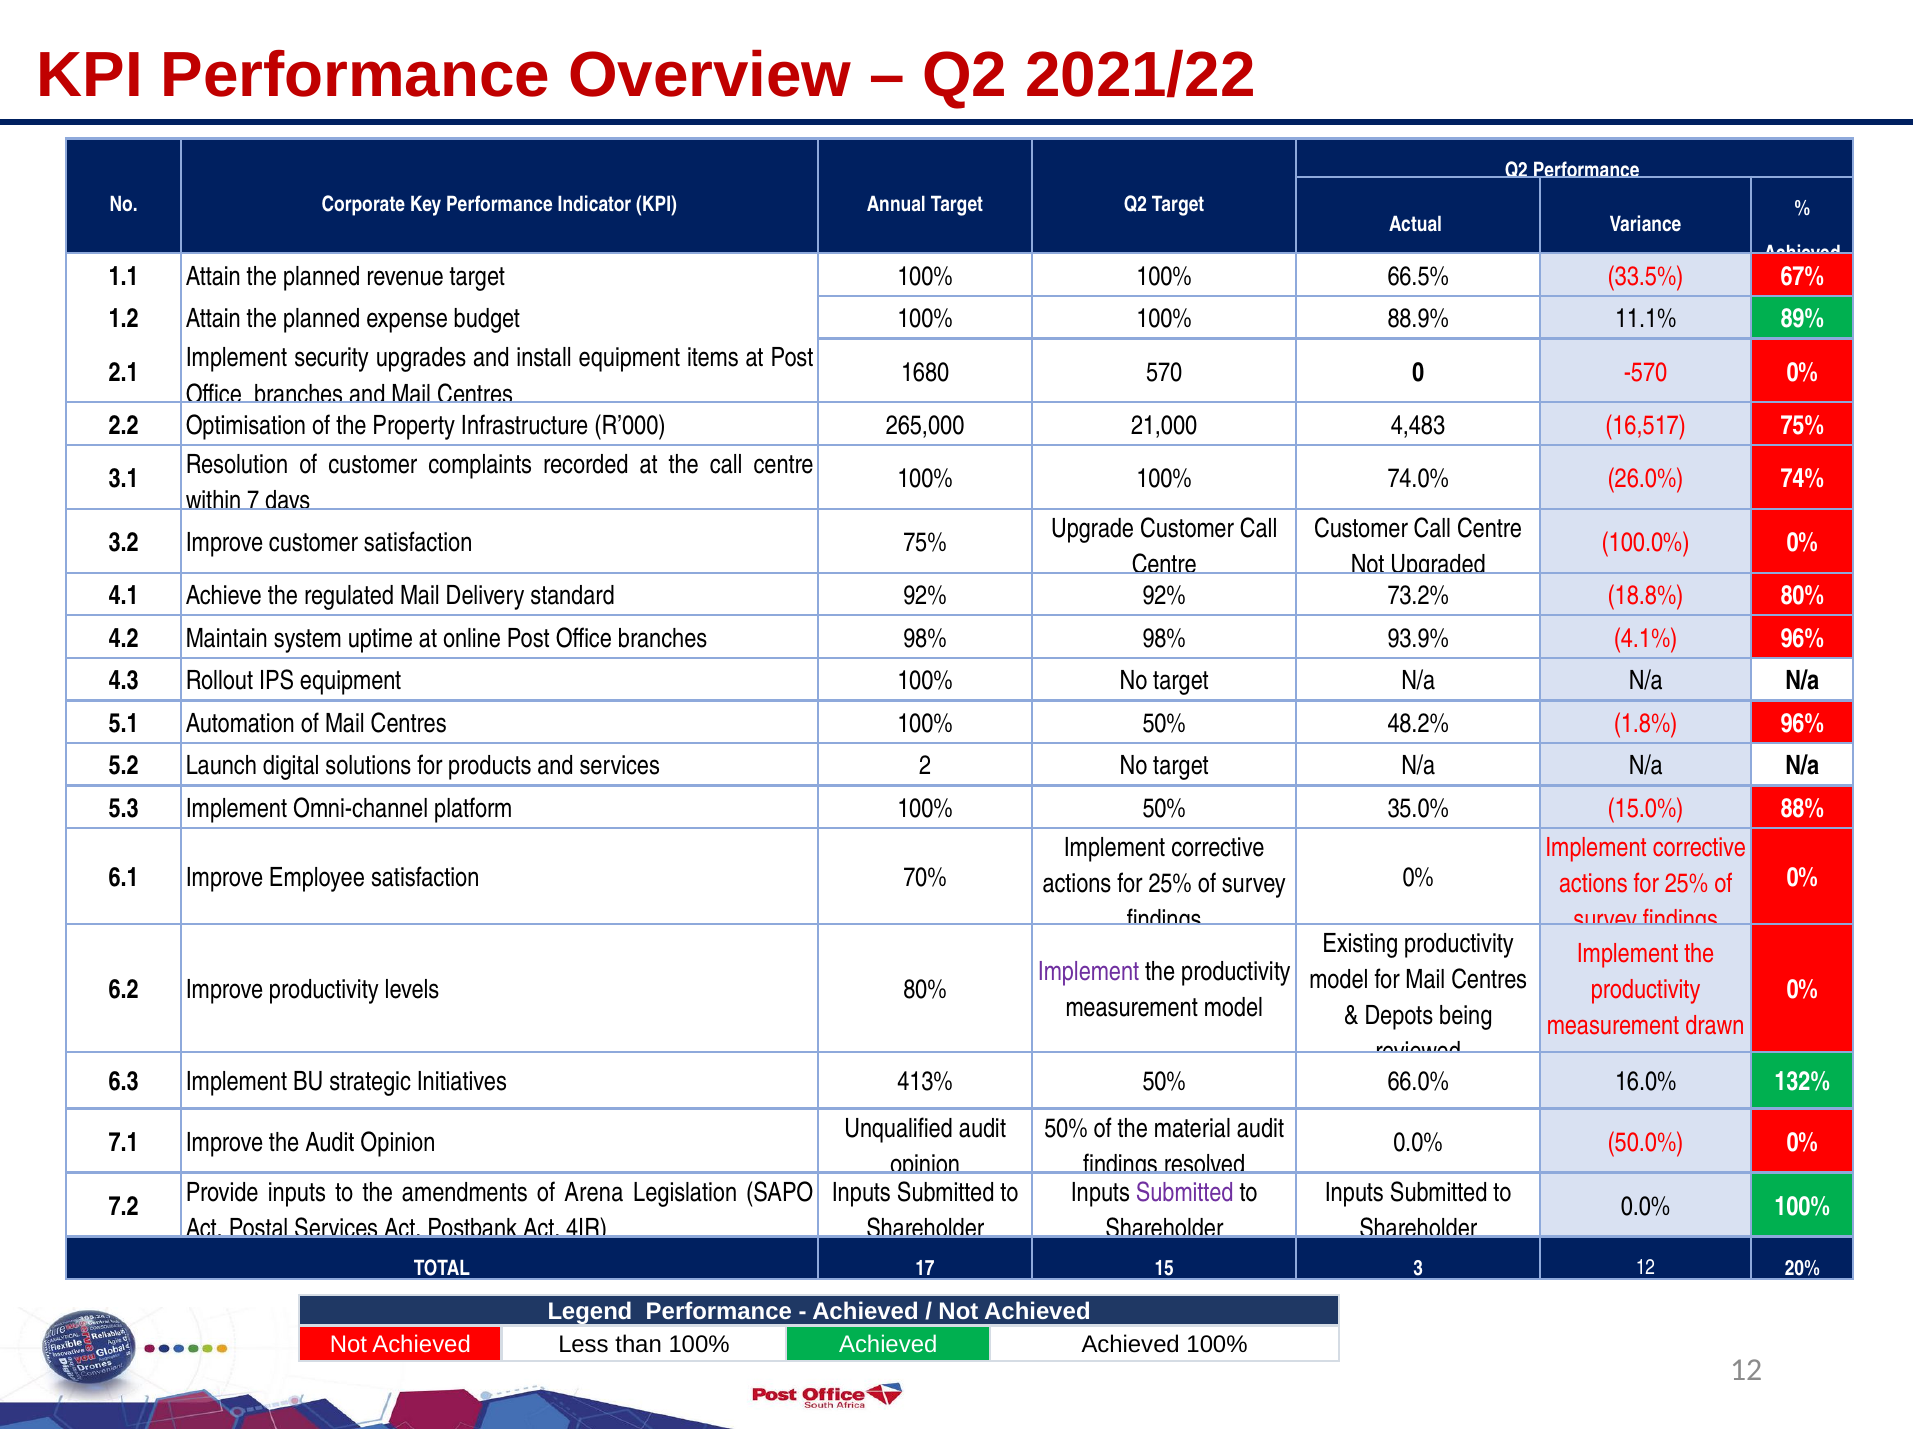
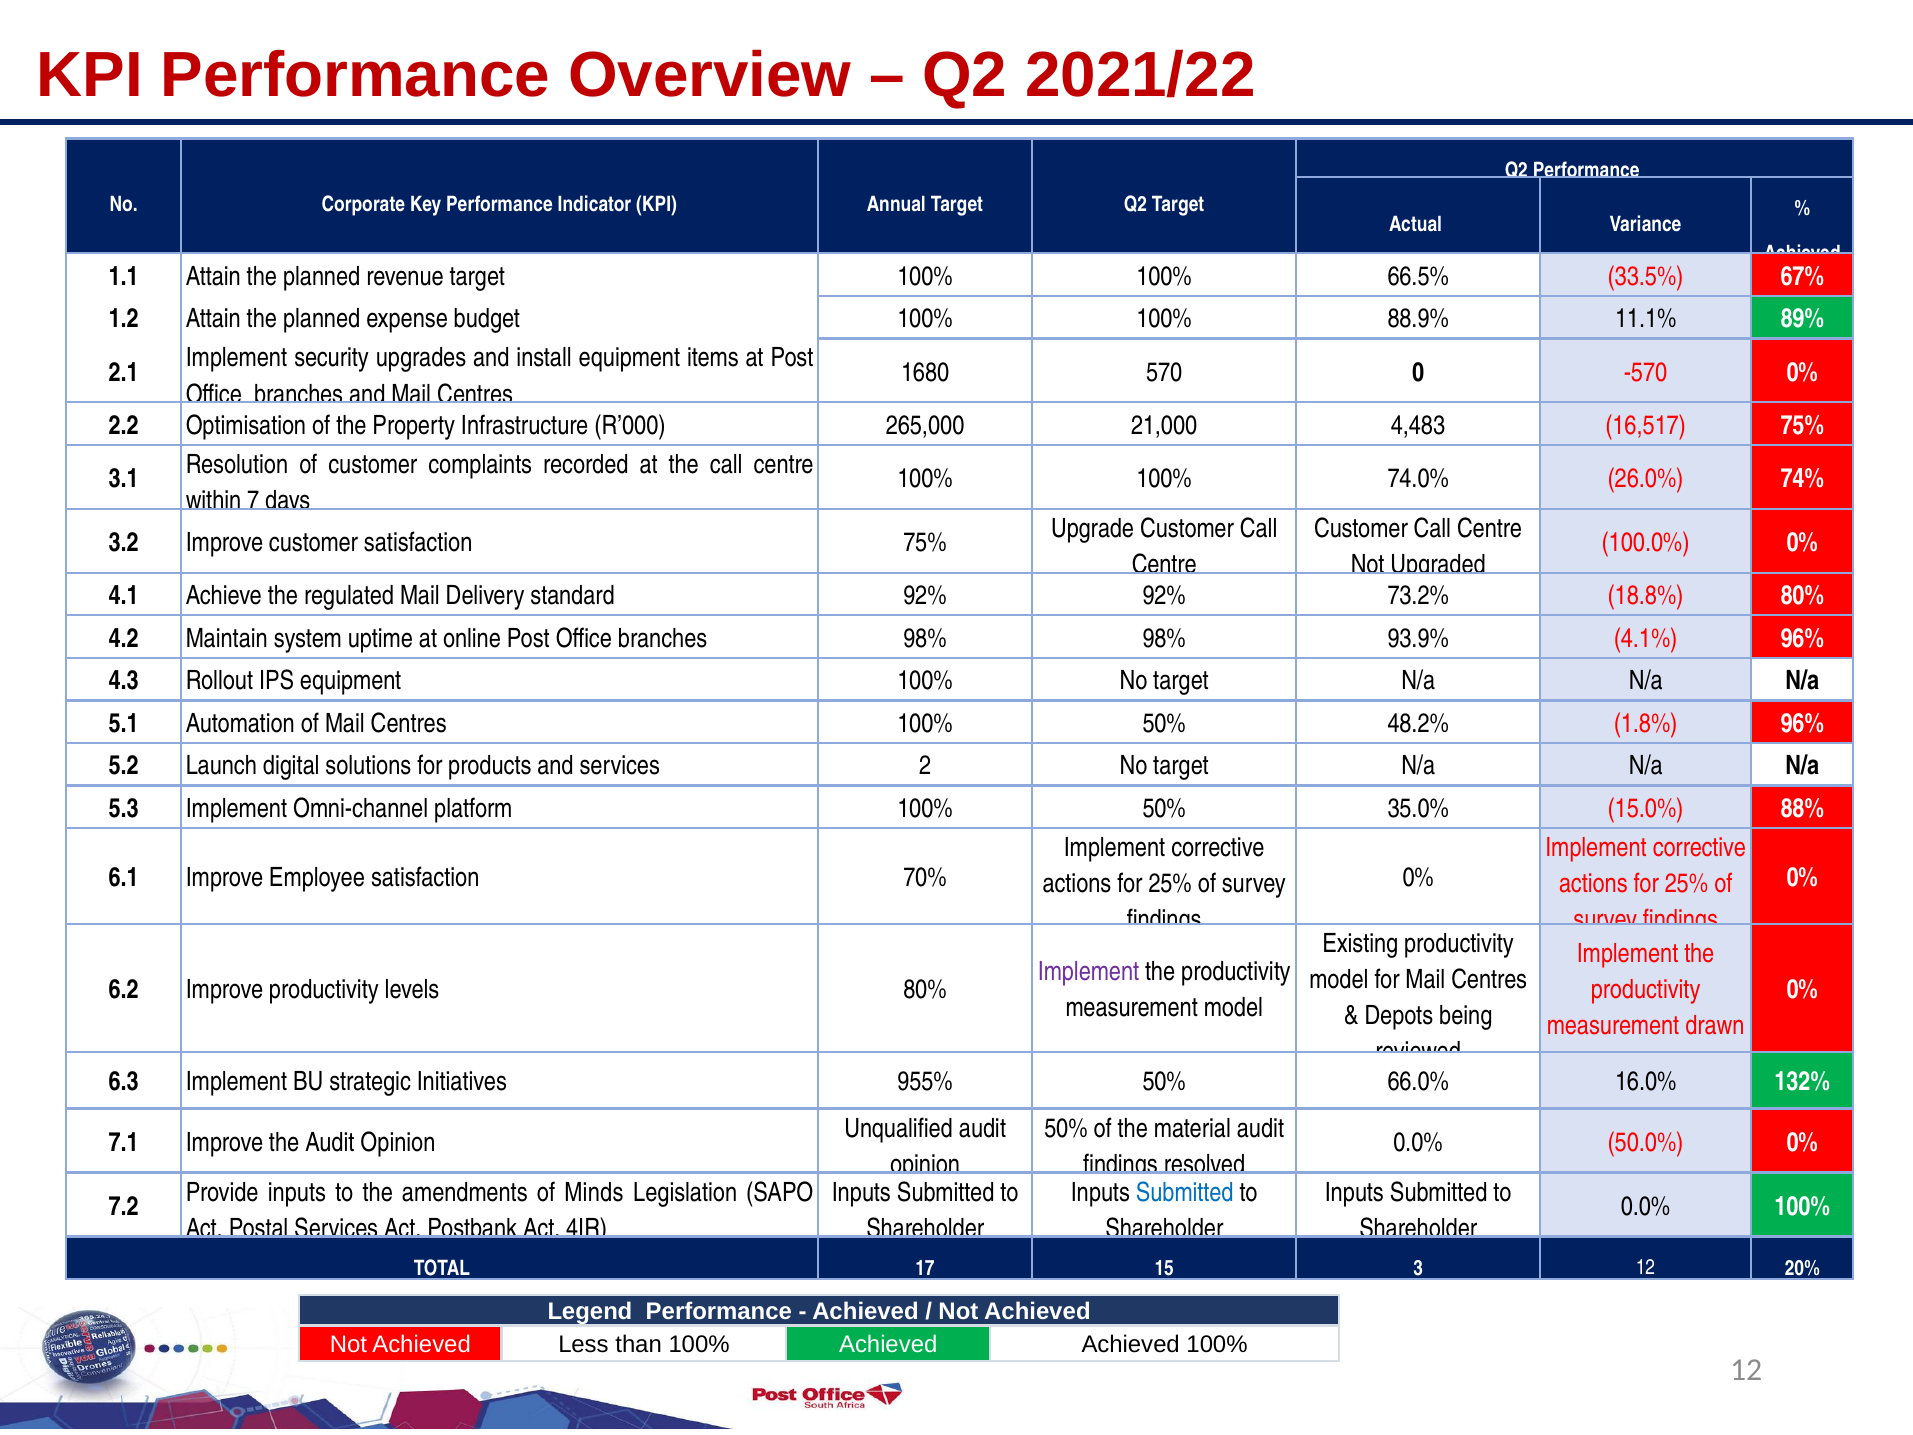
413%: 413% -> 955%
Arena: Arena -> Minds
Submitted at (1185, 1192) colour: purple -> blue
